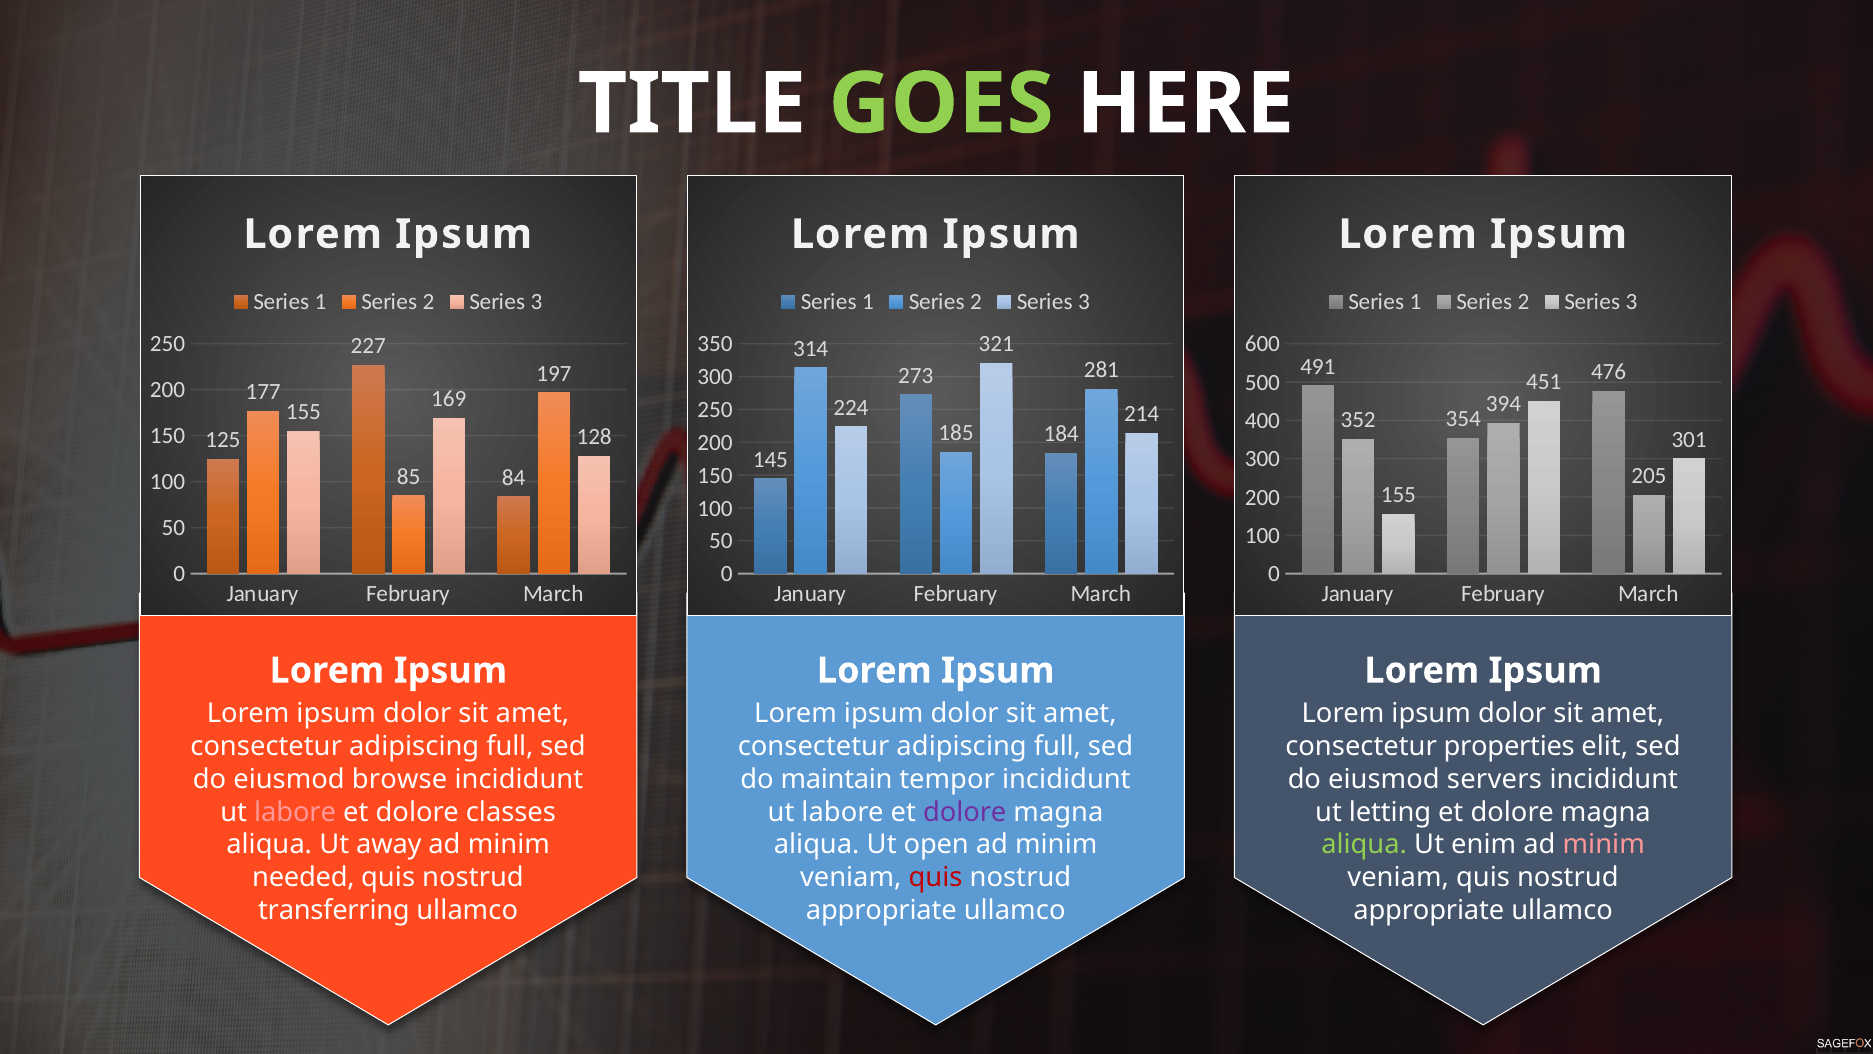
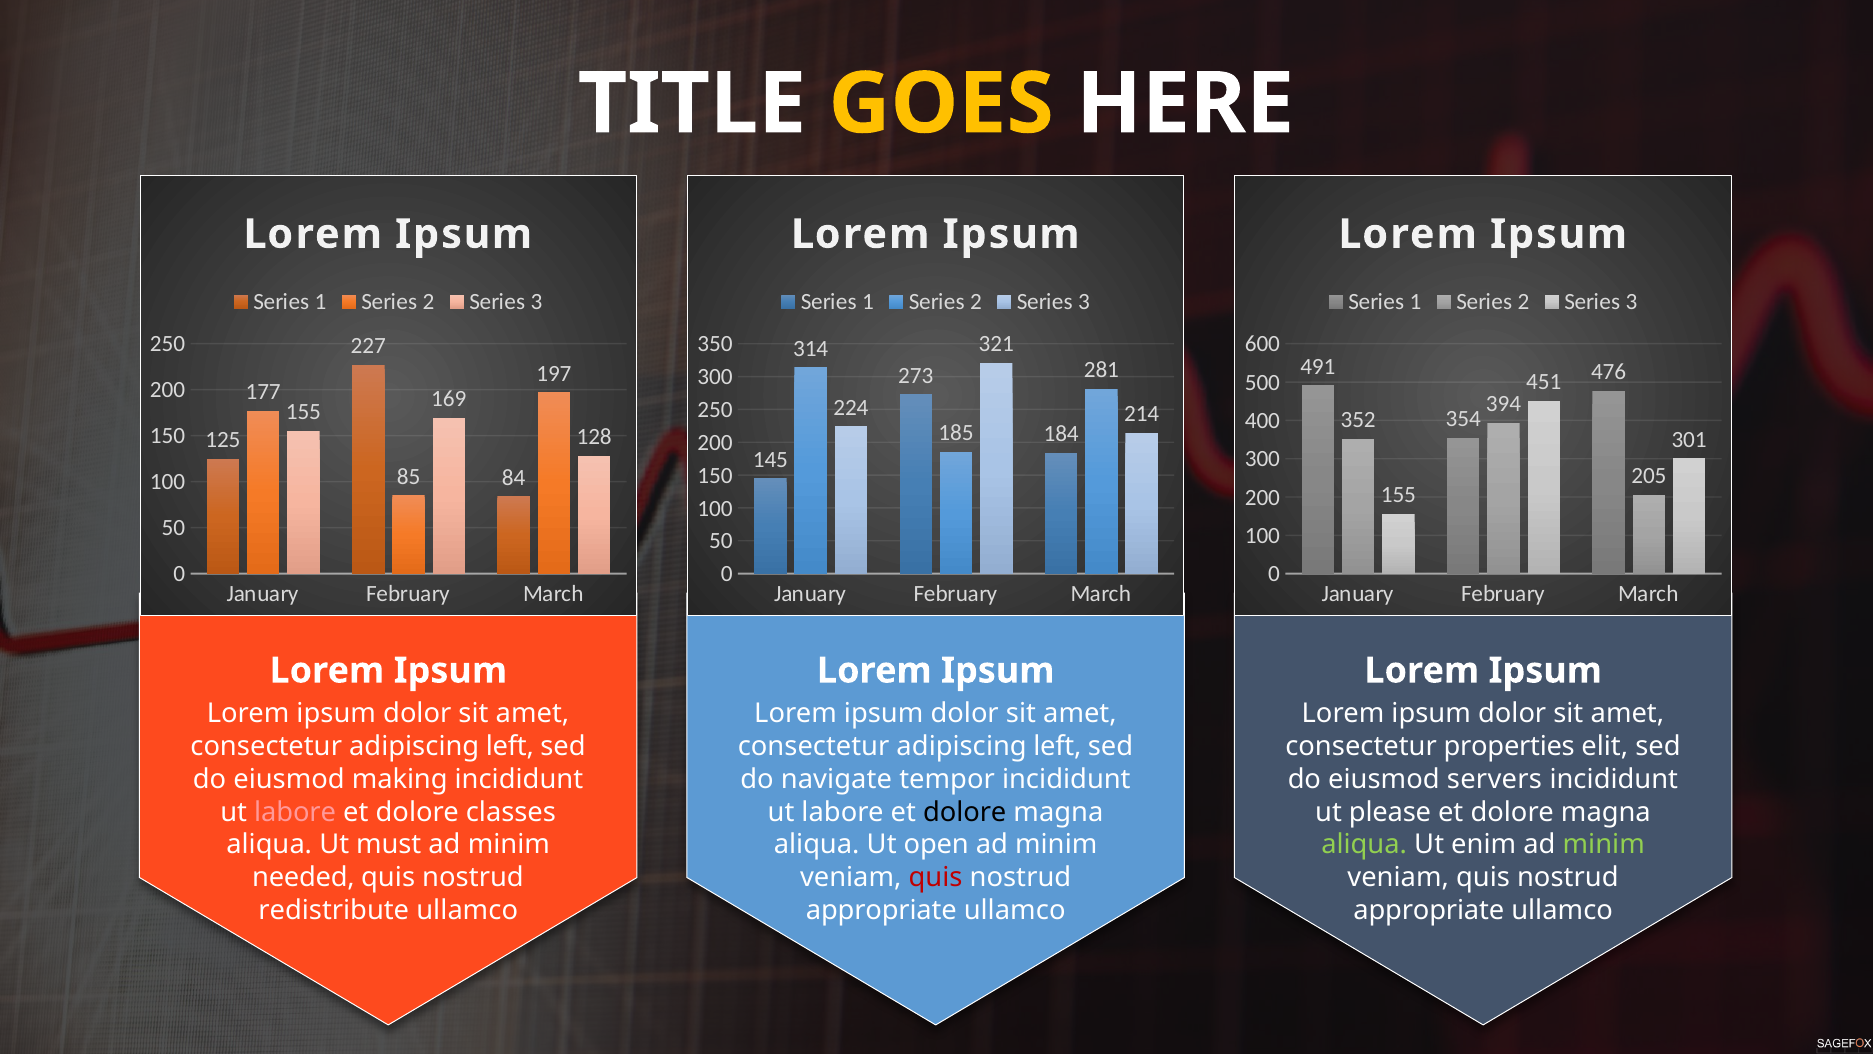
GOES colour: light green -> yellow
full at (510, 746): full -> left
full at (1057, 746): full -> left
browse: browse -> making
maintain: maintain -> navigate
dolore at (965, 812) colour: purple -> black
letting: letting -> please
away: away -> must
minim at (1604, 844) colour: pink -> light green
transferring: transferring -> redistribute
